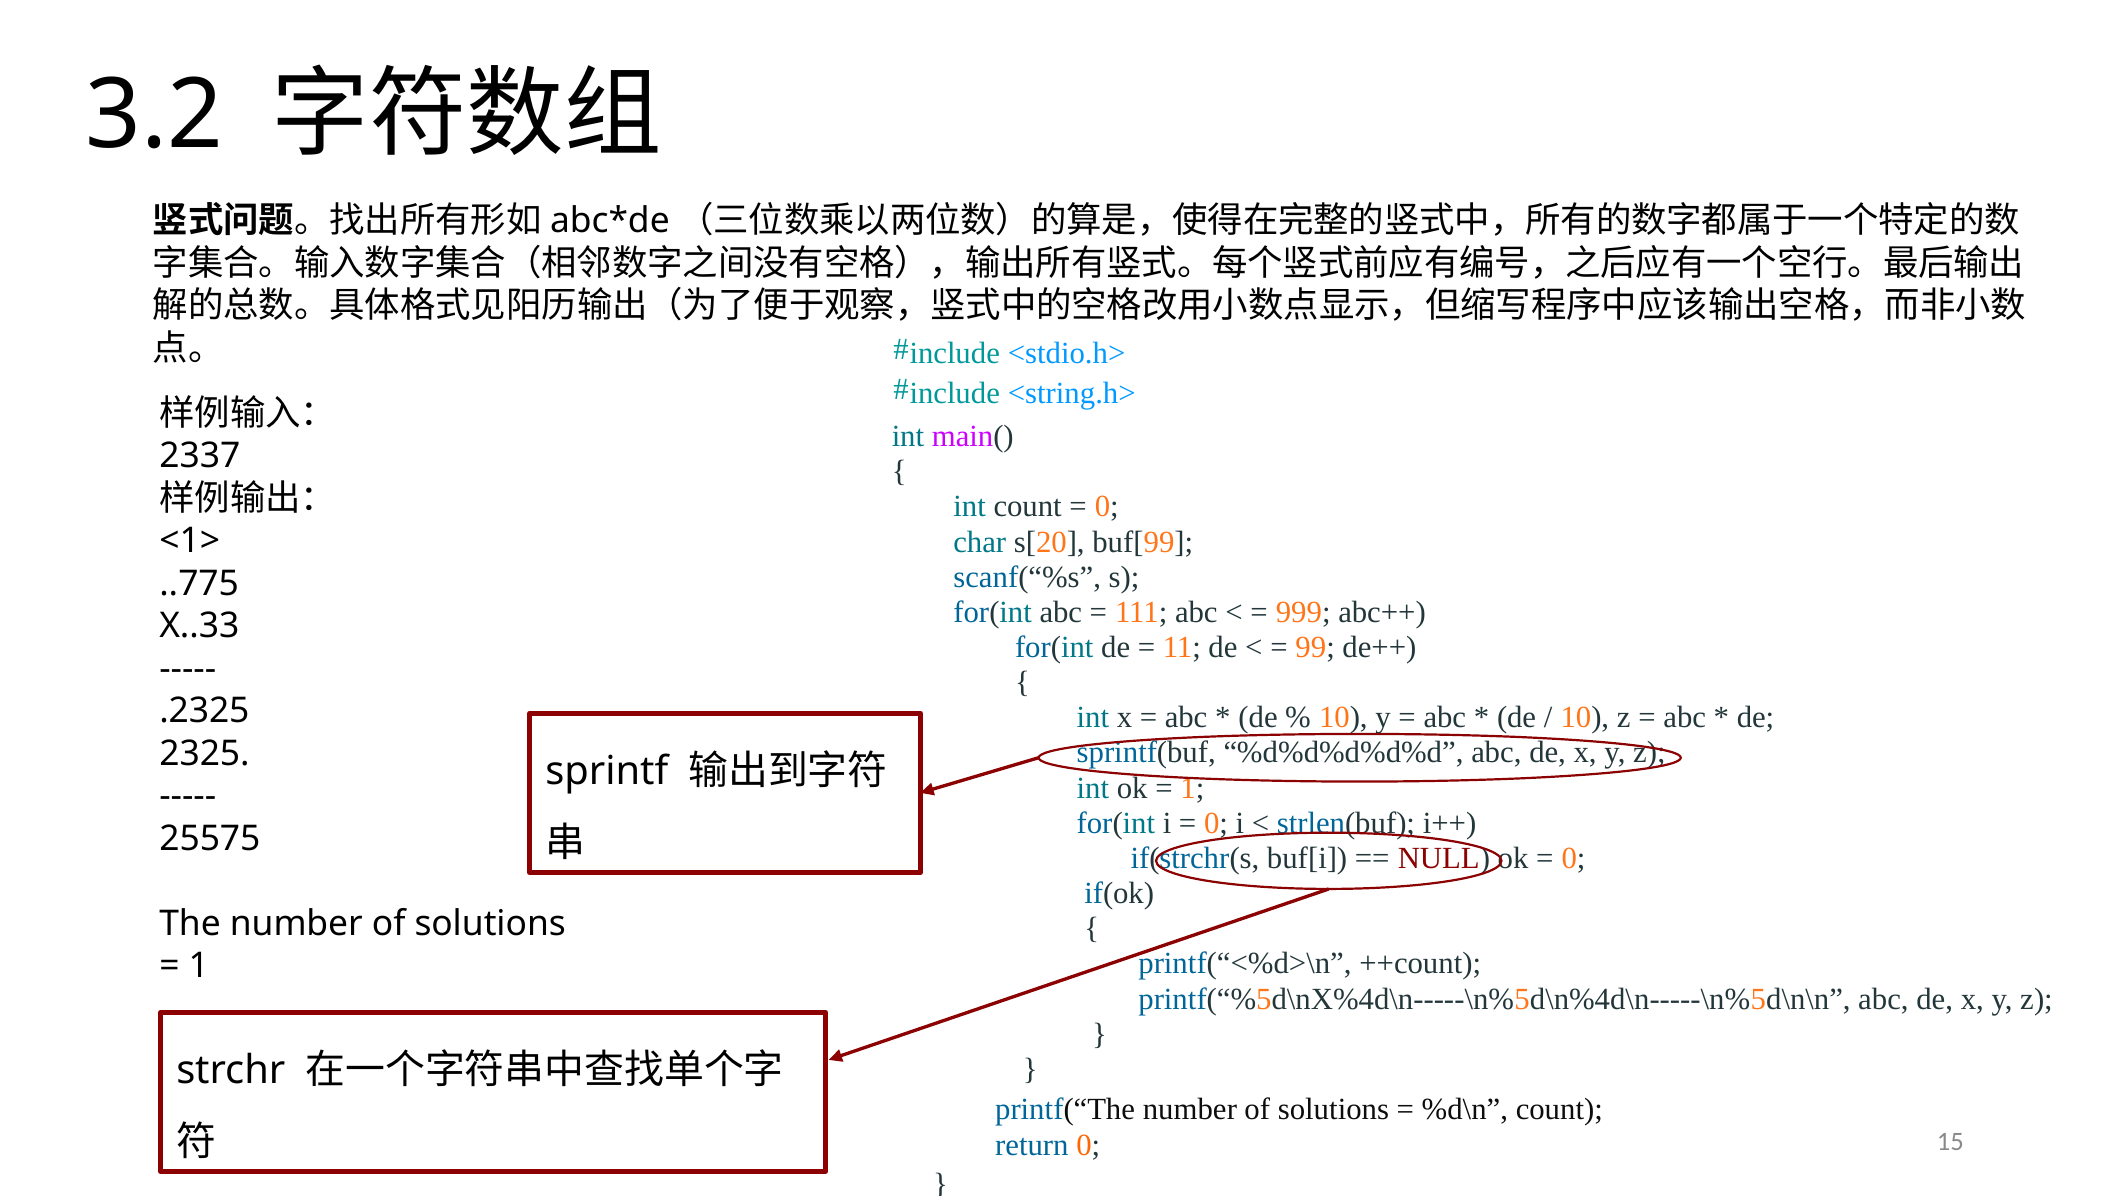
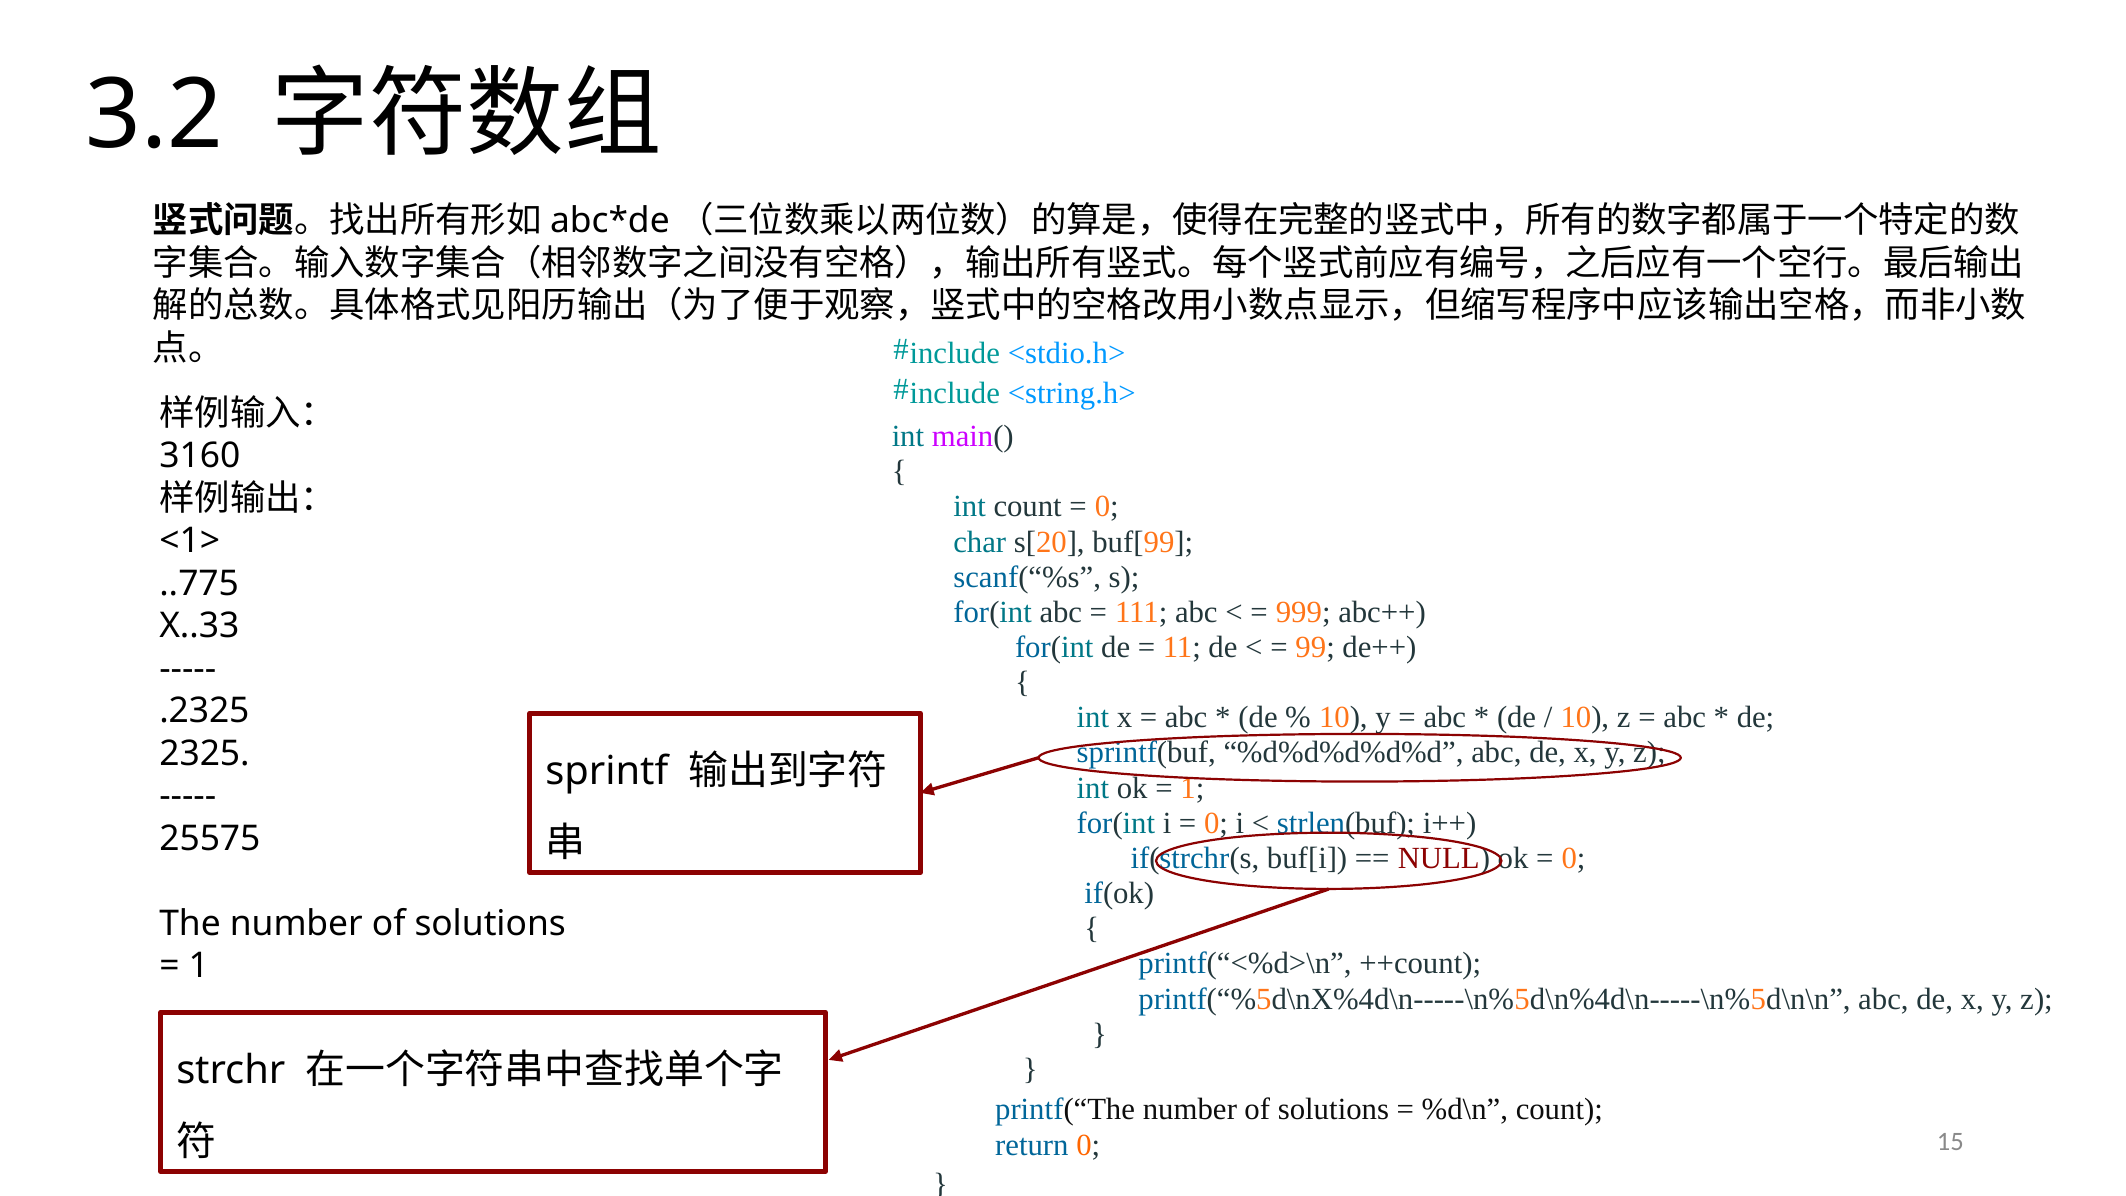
2337: 2337 -> 3160
